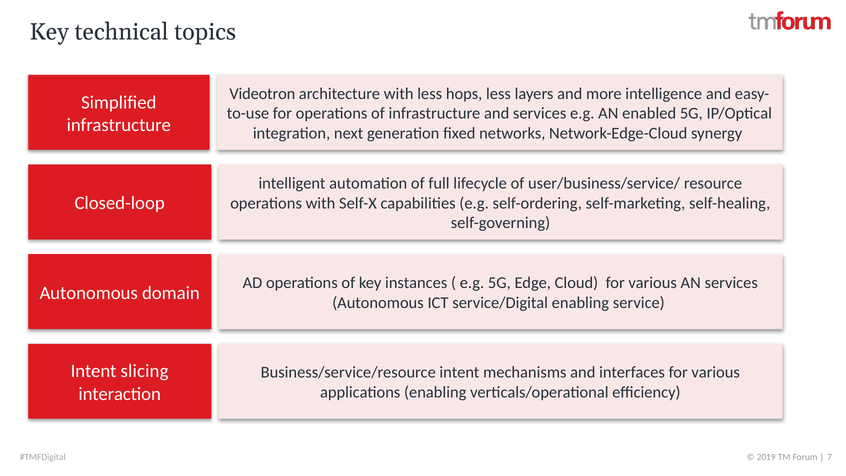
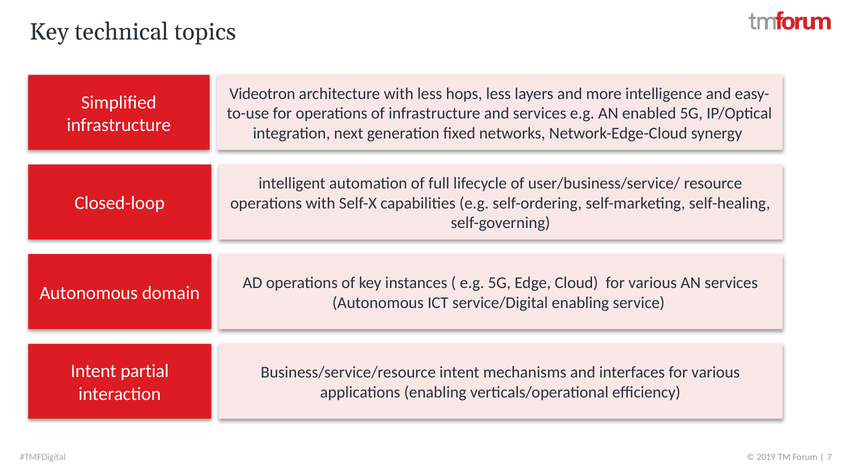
slicing: slicing -> partial
